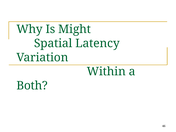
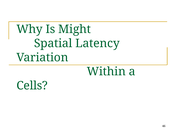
Both: Both -> Cells
